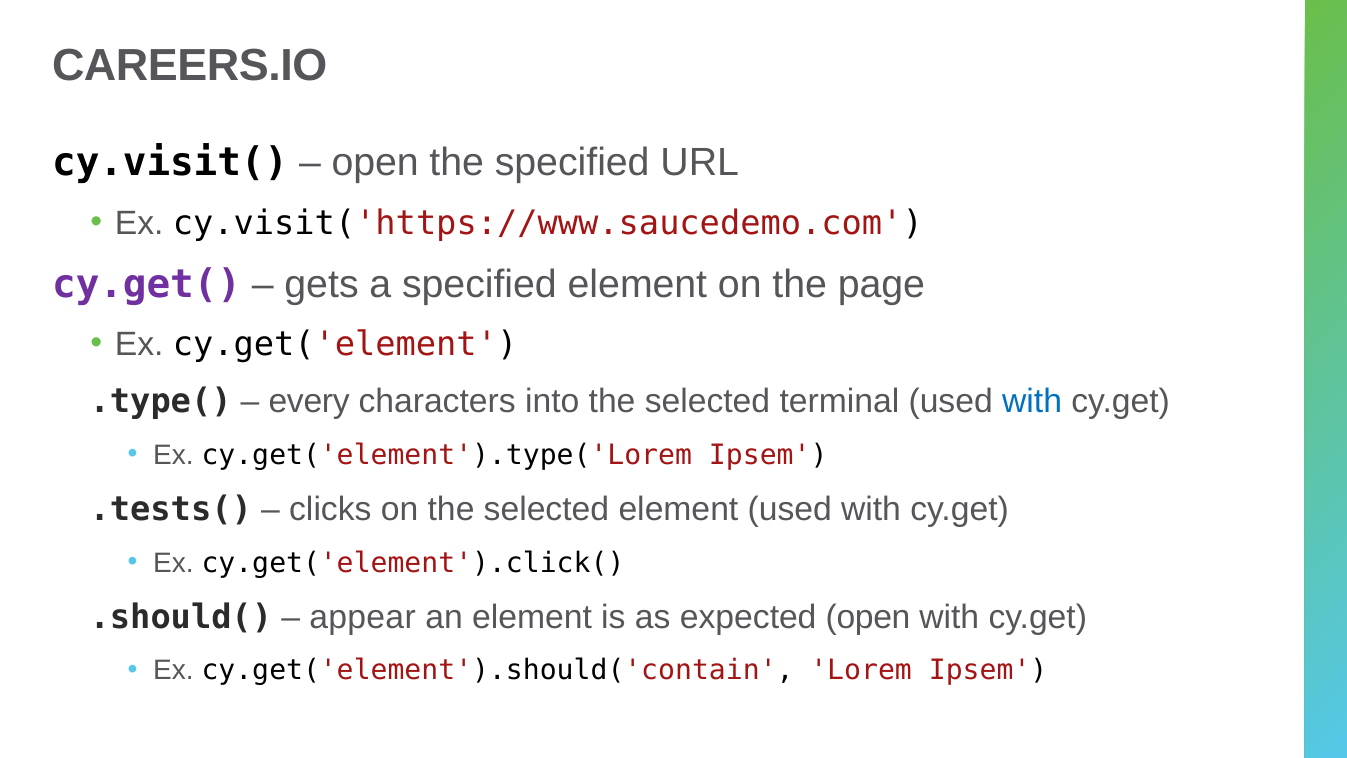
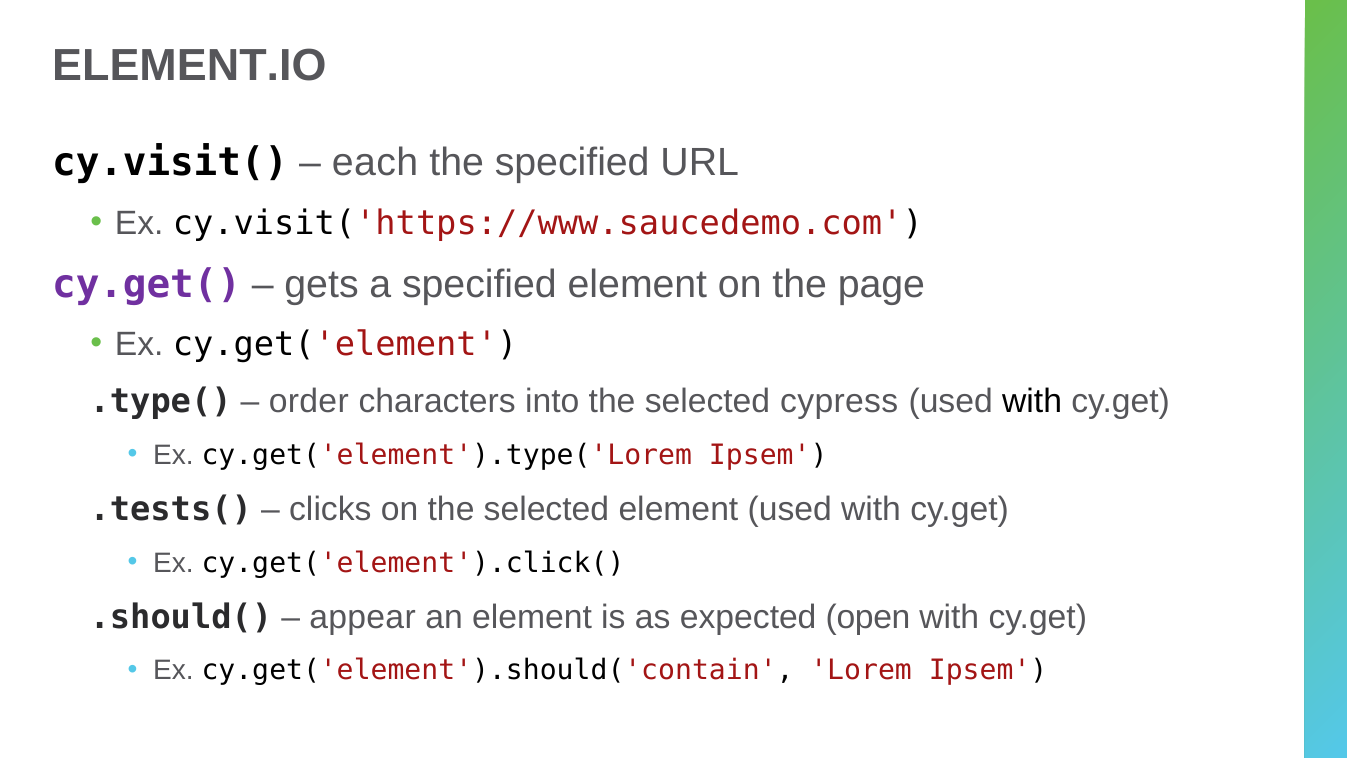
CAREERS.IO: CAREERS.IO -> ELEMENT.IO
open at (375, 163): open -> each
every: every -> order
terminal: terminal -> cypress
with at (1032, 401) colour: blue -> black
